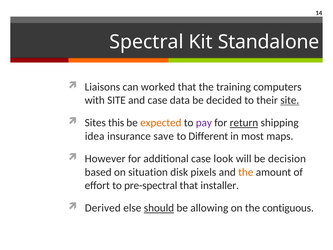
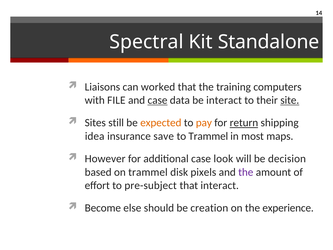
with SITE: SITE -> FILE
case at (158, 100) underline: none -> present
be decided: decided -> interact
this: this -> still
pay colour: purple -> orange
to Different: Different -> Trammel
on situation: situation -> trammel
the at (246, 172) colour: orange -> purple
pre-spectral: pre-spectral -> pre-subject
that installer: installer -> interact
Derived: Derived -> Become
should underline: present -> none
allowing: allowing -> creation
contiguous: contiguous -> experience
